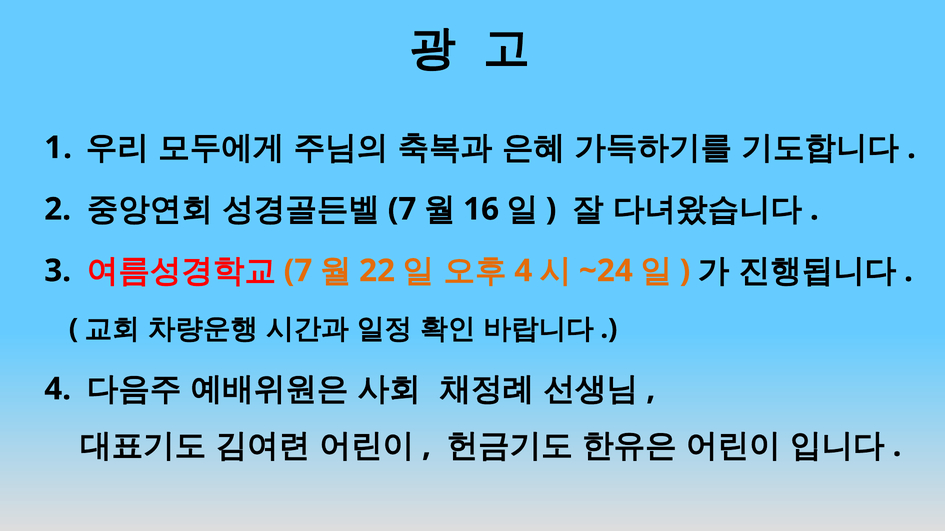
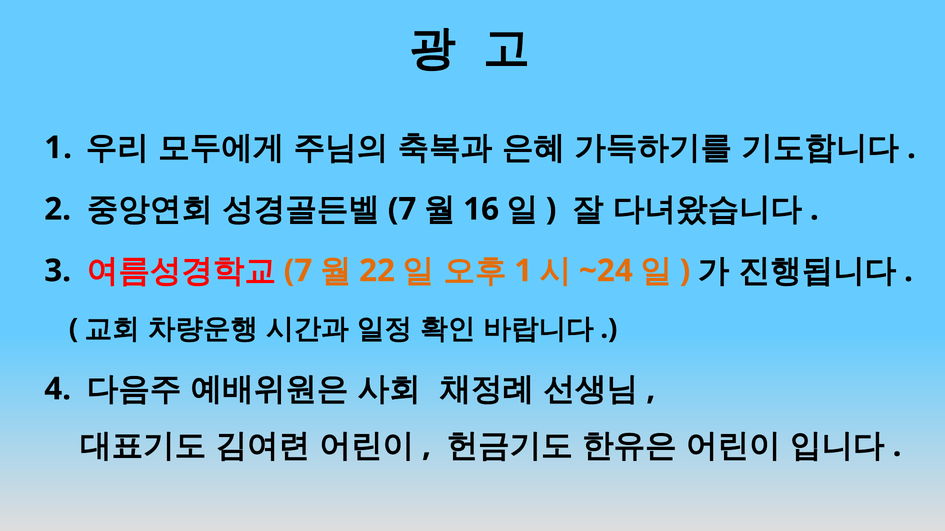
4 at (523, 271): 4 -> 1
